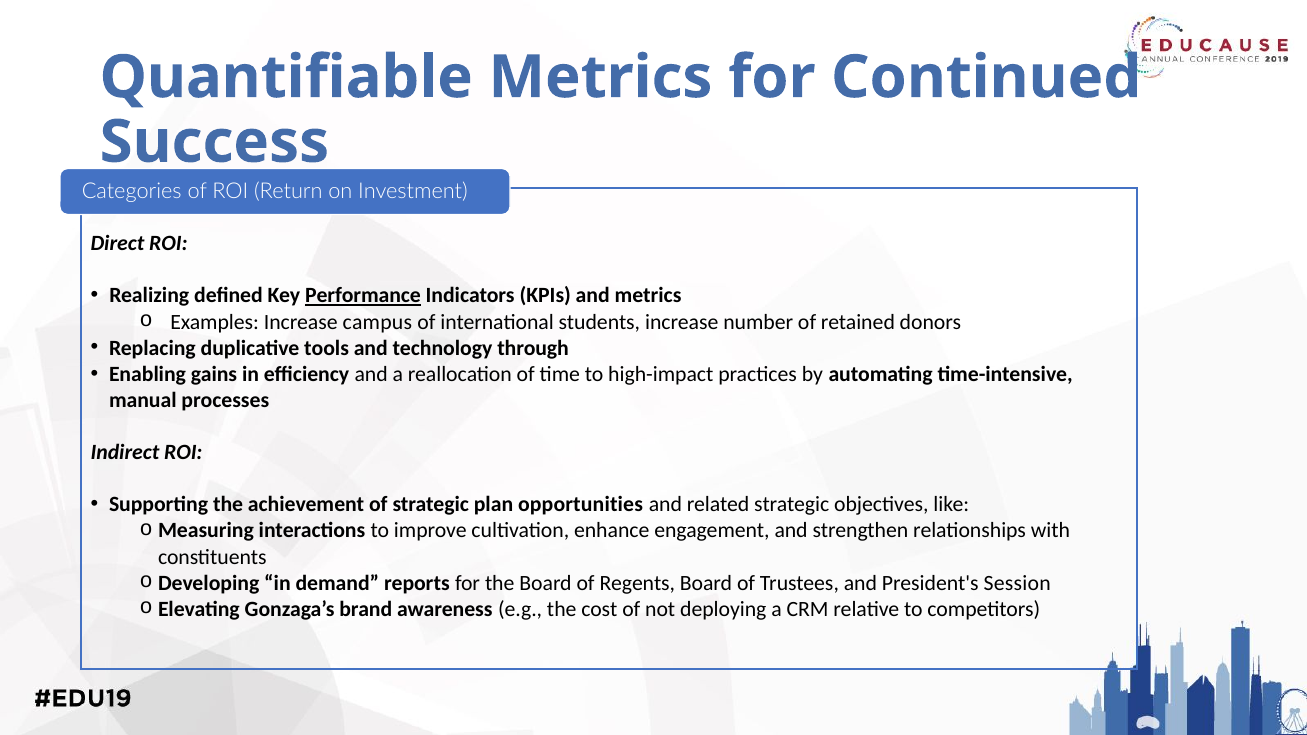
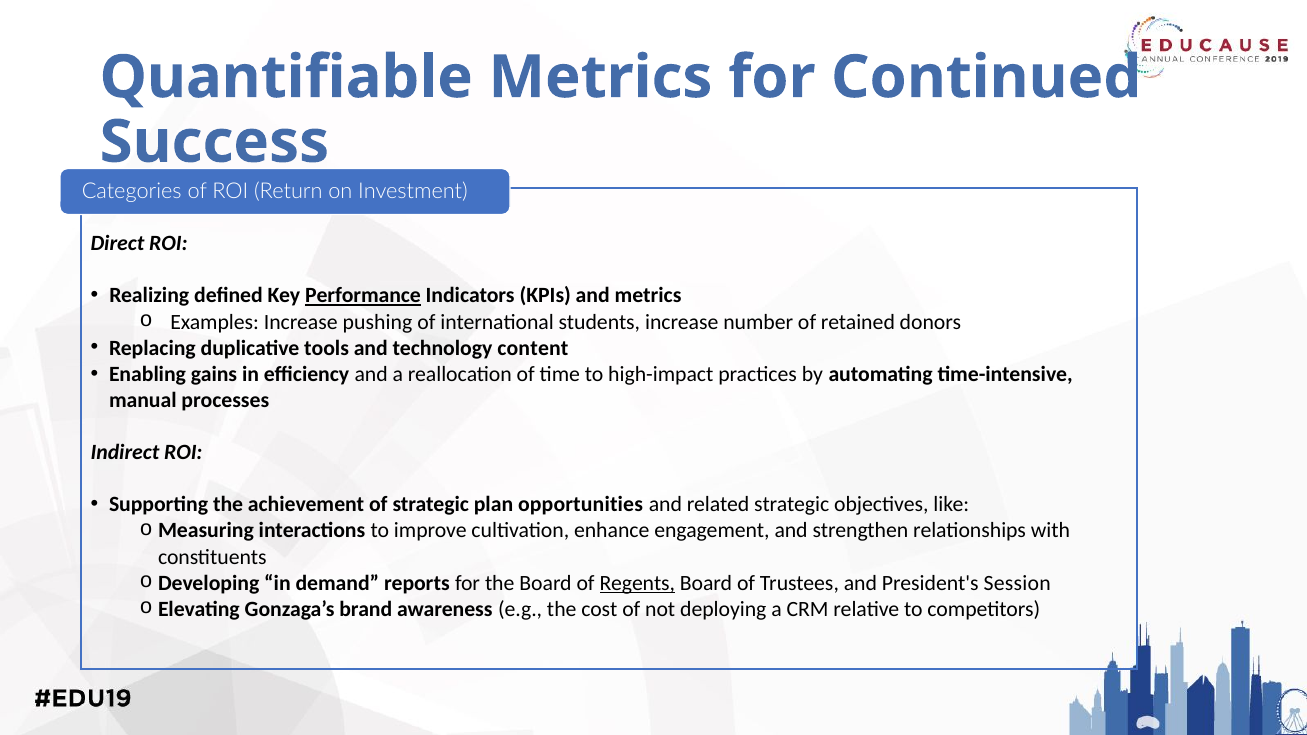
campus: campus -> pushing
through: through -> content
Regents underline: none -> present
